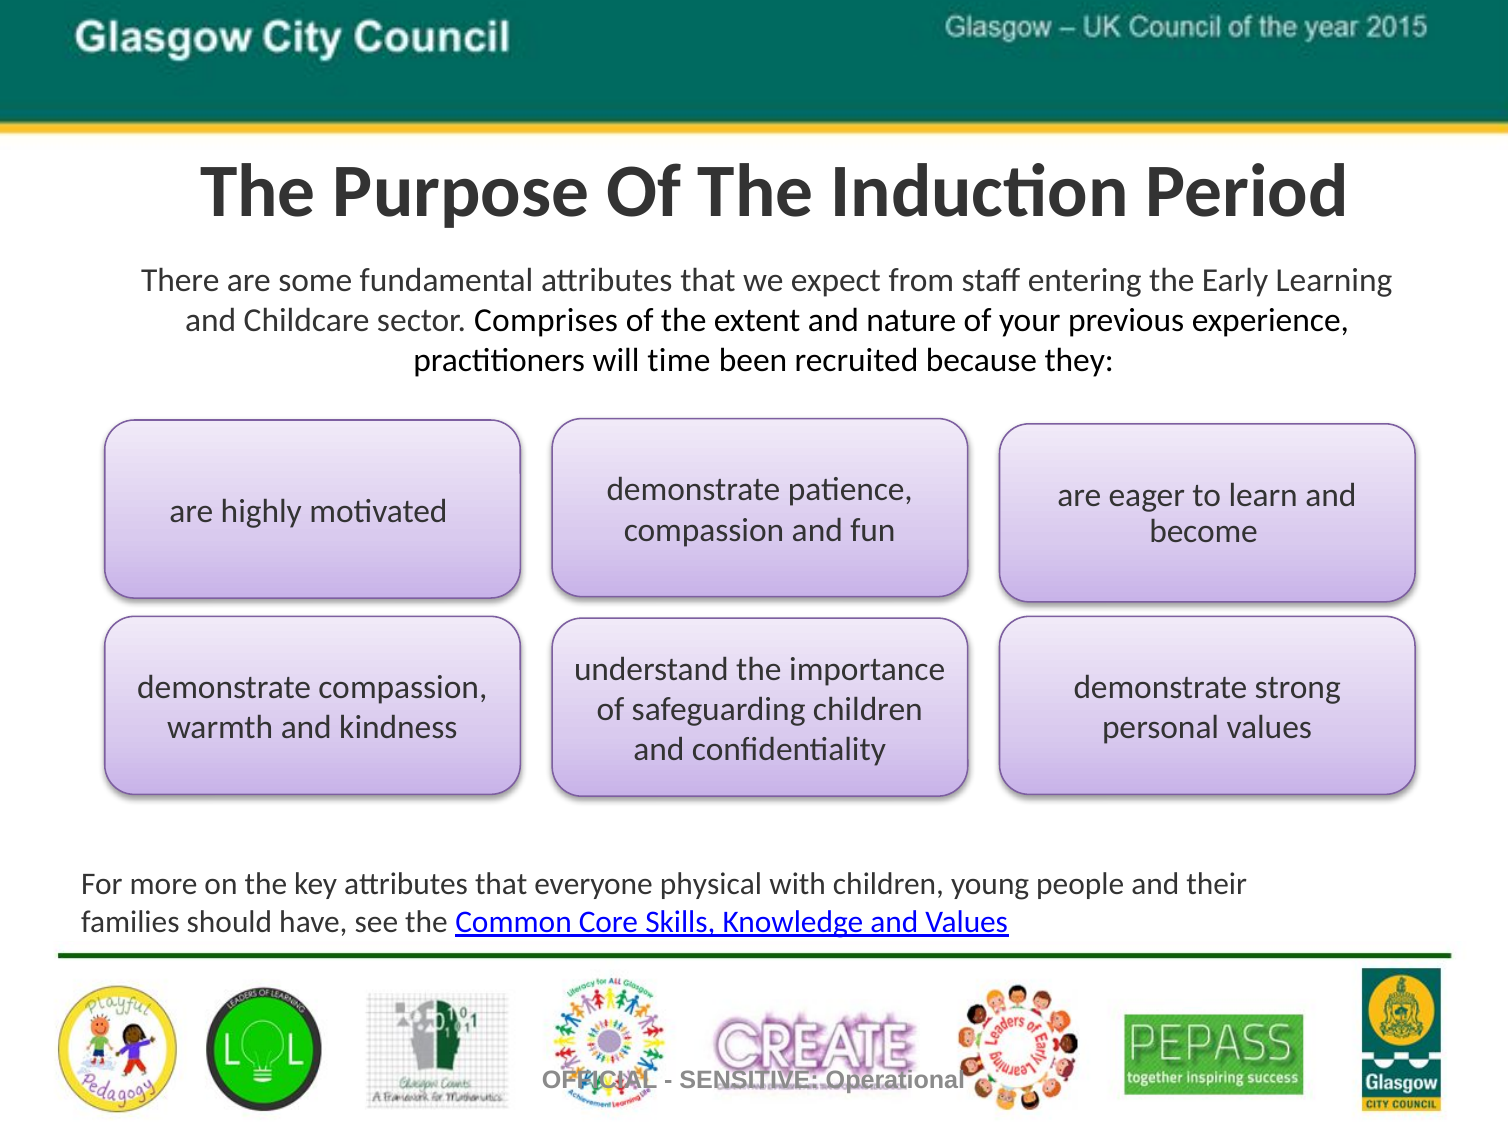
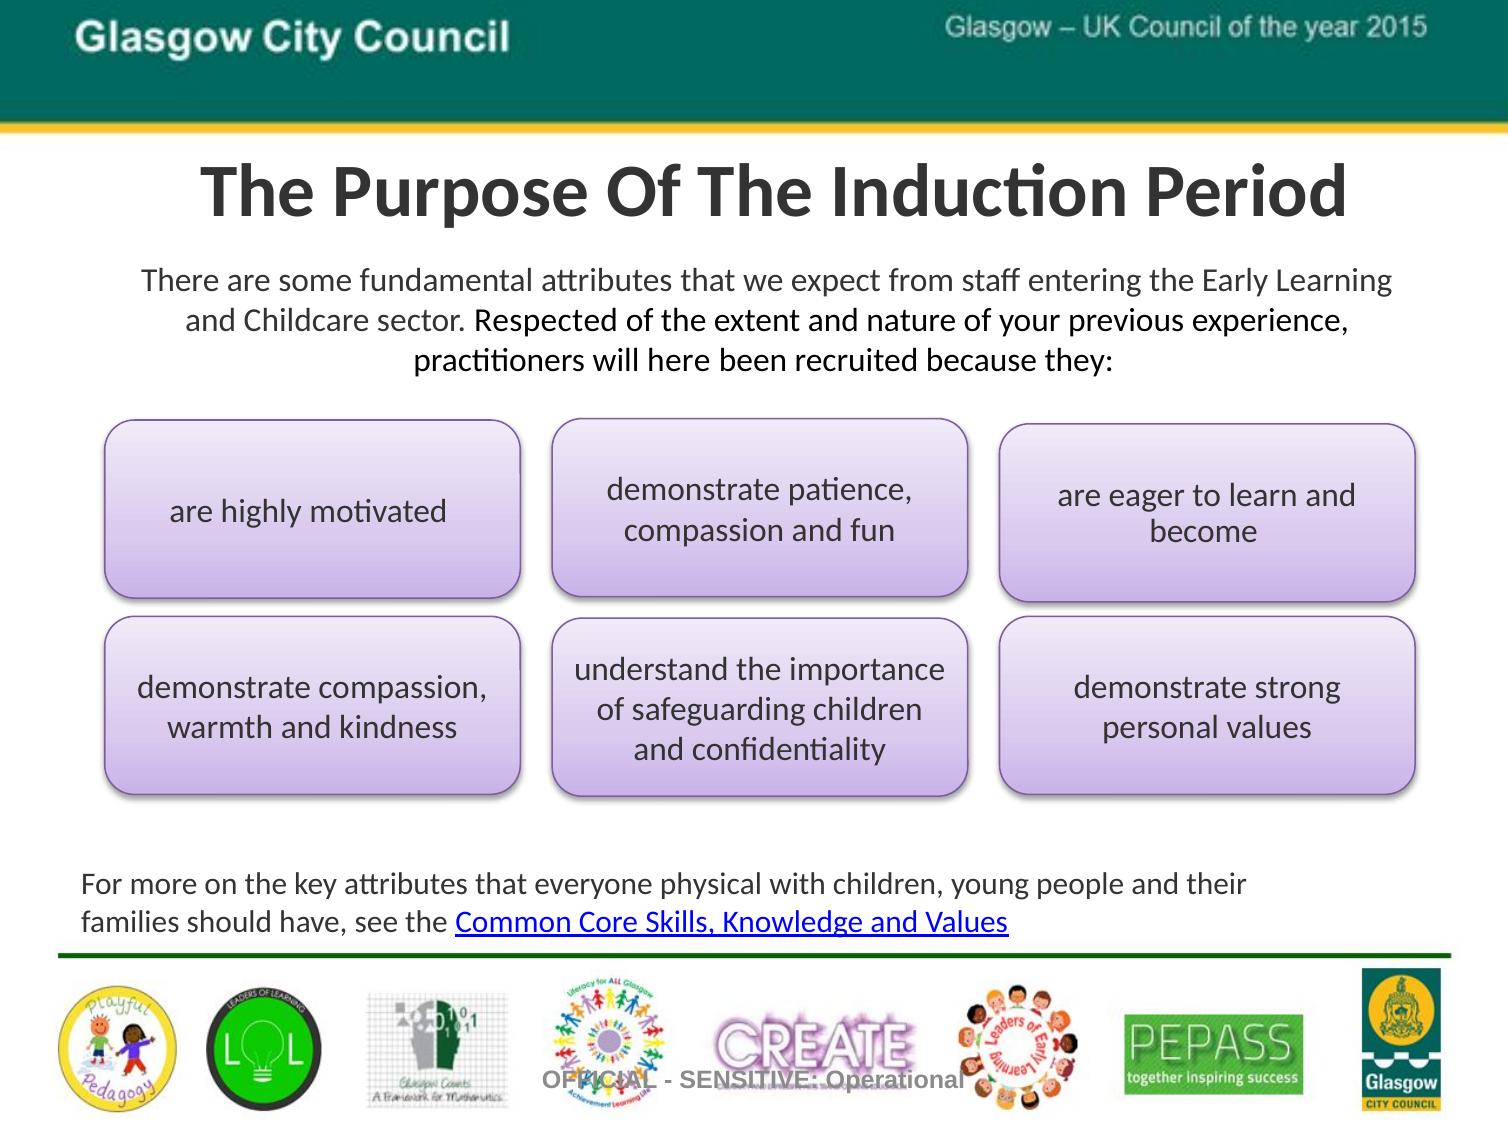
Comprises: Comprises -> Respected
time: time -> here
